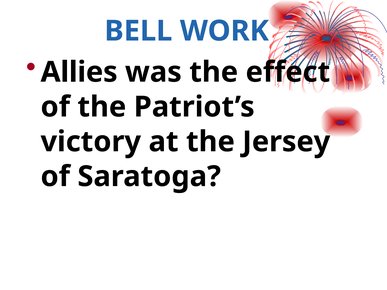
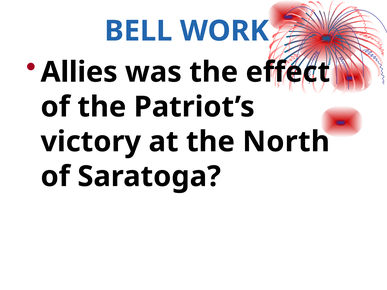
Jersey: Jersey -> North
